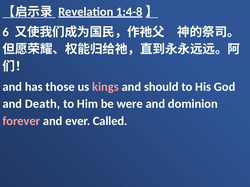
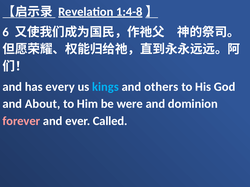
those: those -> every
kings colour: pink -> light blue
should: should -> others
Death: Death -> About
